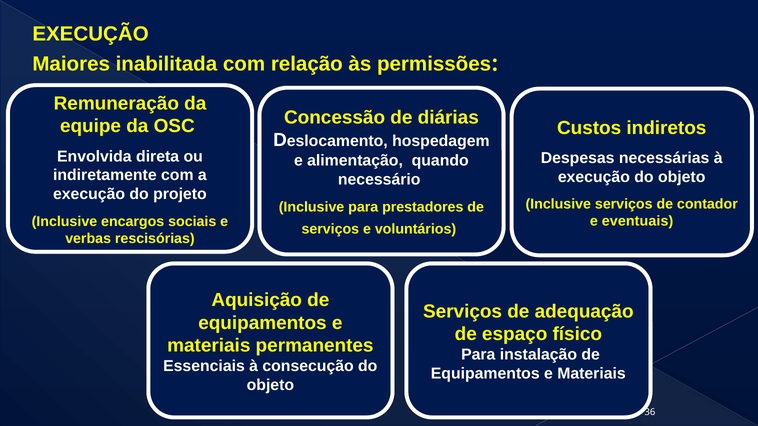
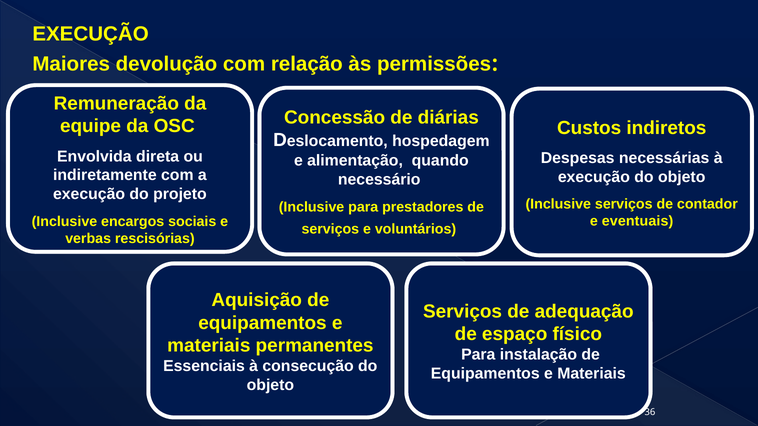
inabilitada: inabilitada -> devolução
